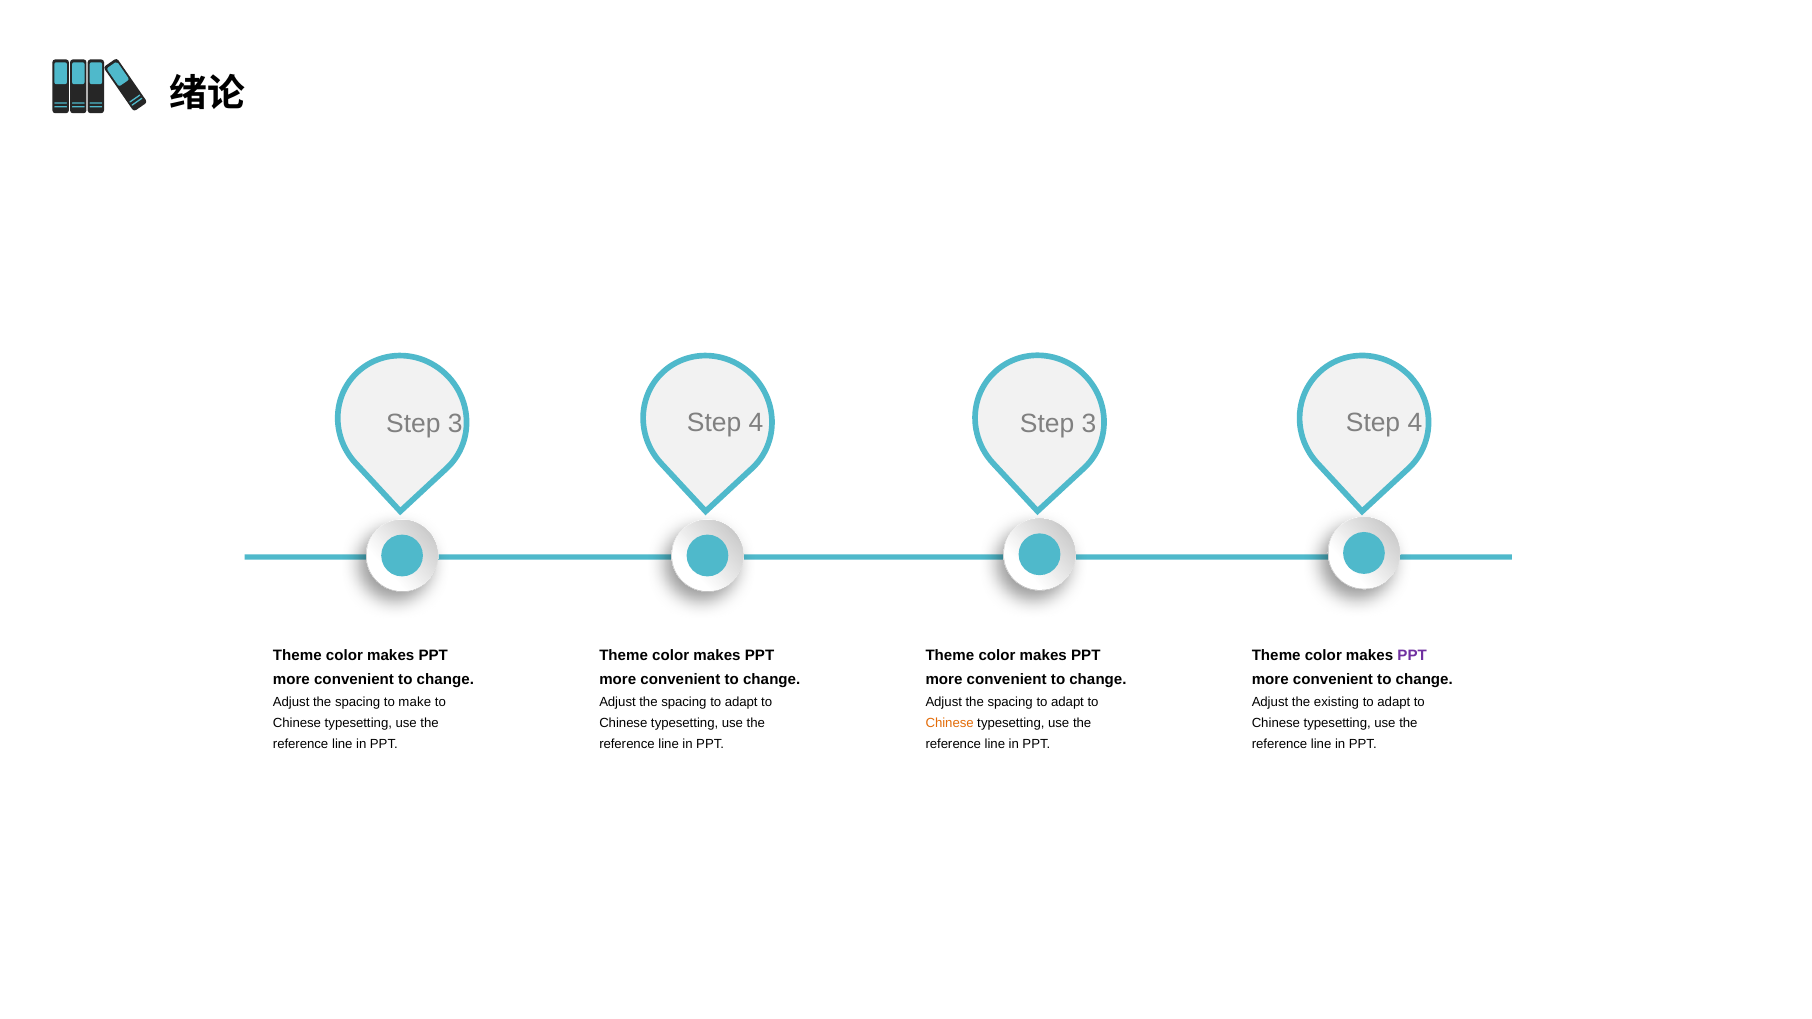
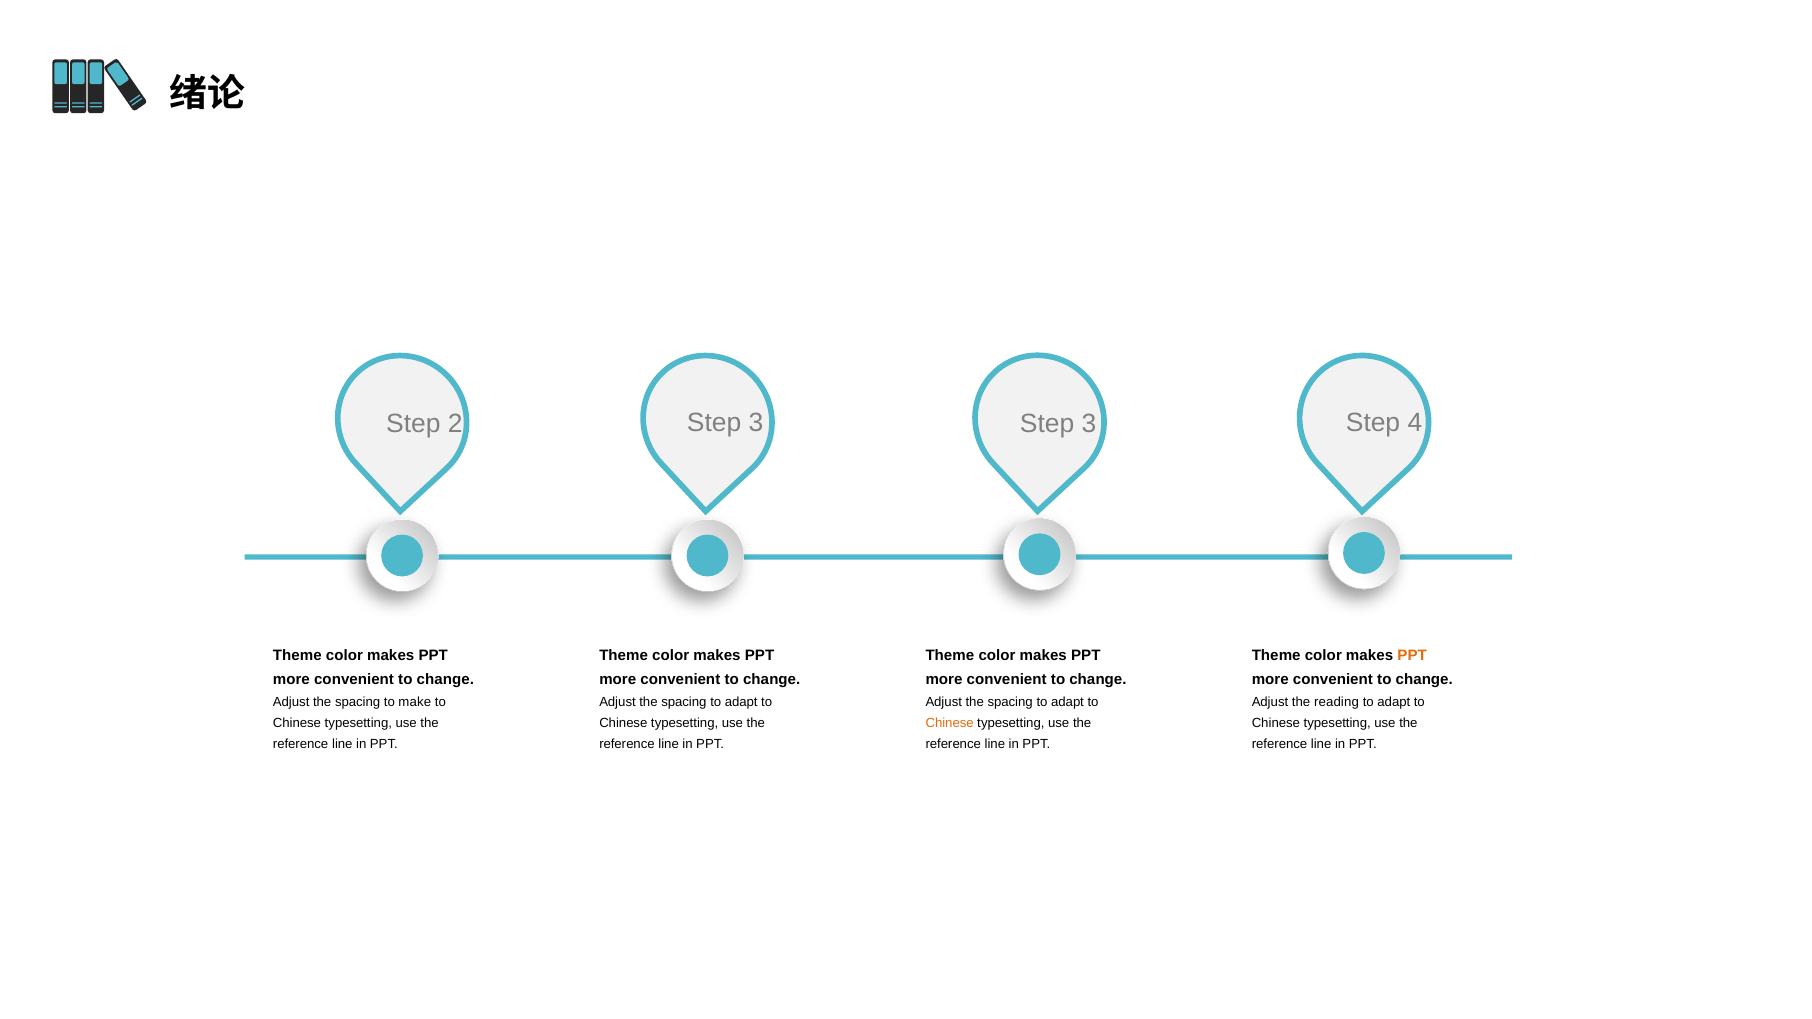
3 at (455, 424): 3 -> 2
4 at (756, 423): 4 -> 3
PPT at (1412, 655) colour: purple -> orange
existing: existing -> reading
